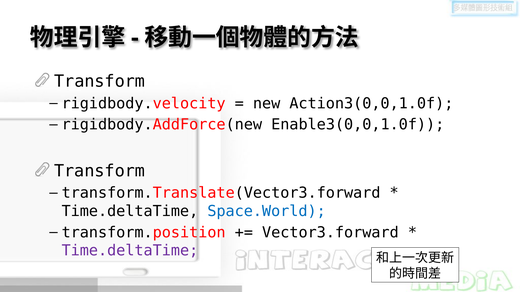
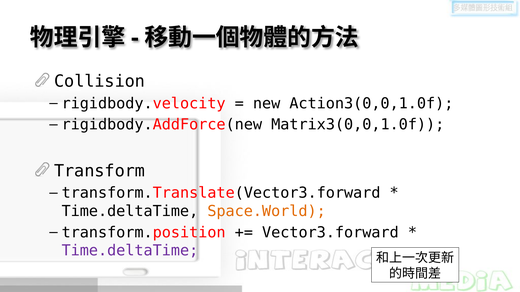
Transform at (100, 81): Transform -> Collision
Enable3(0,0,1.0f: Enable3(0,0,1.0f -> Matrix3(0,0,1.0f
Space.World colour: blue -> orange
